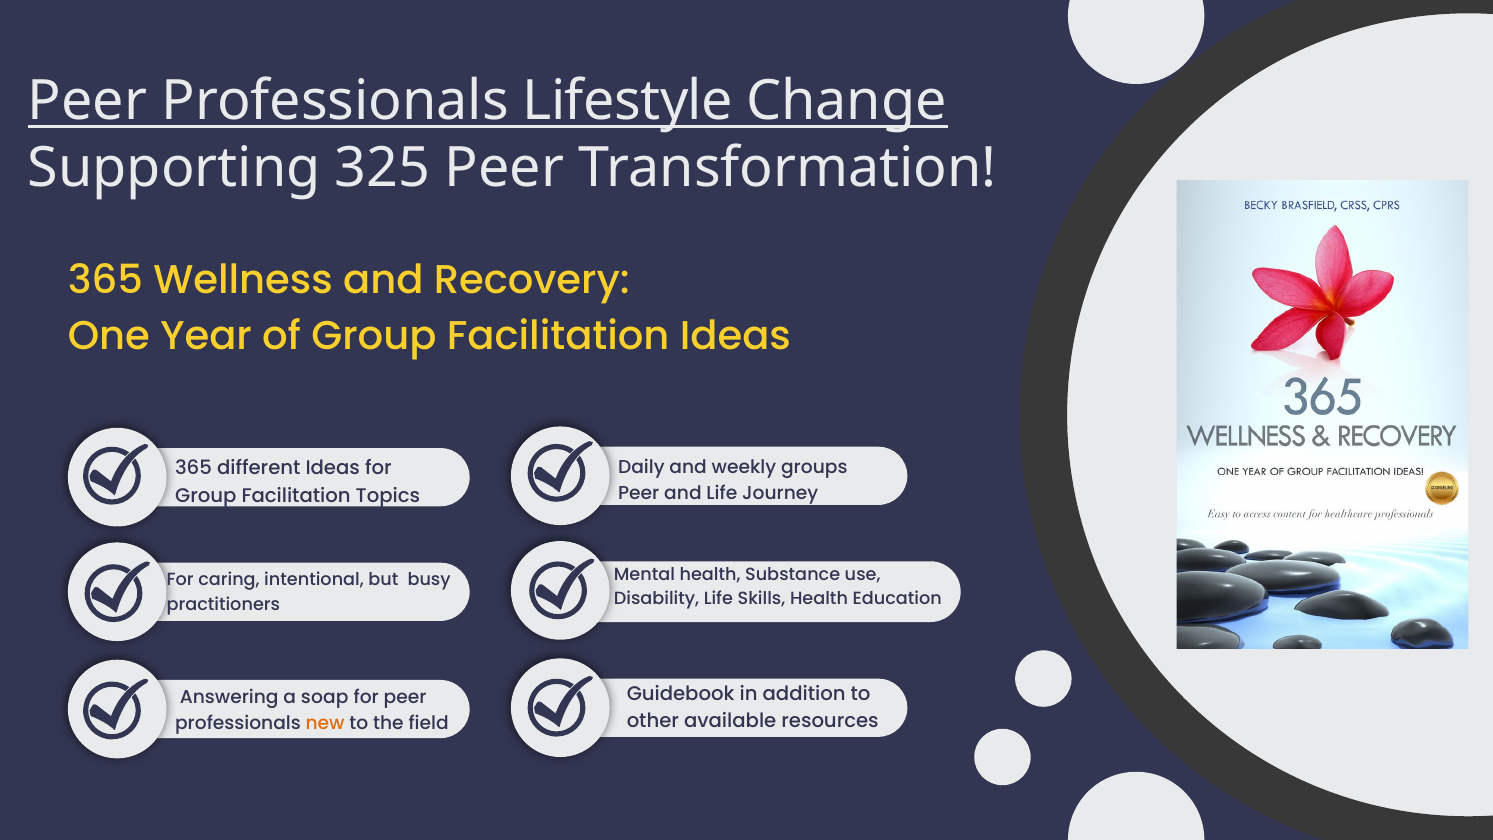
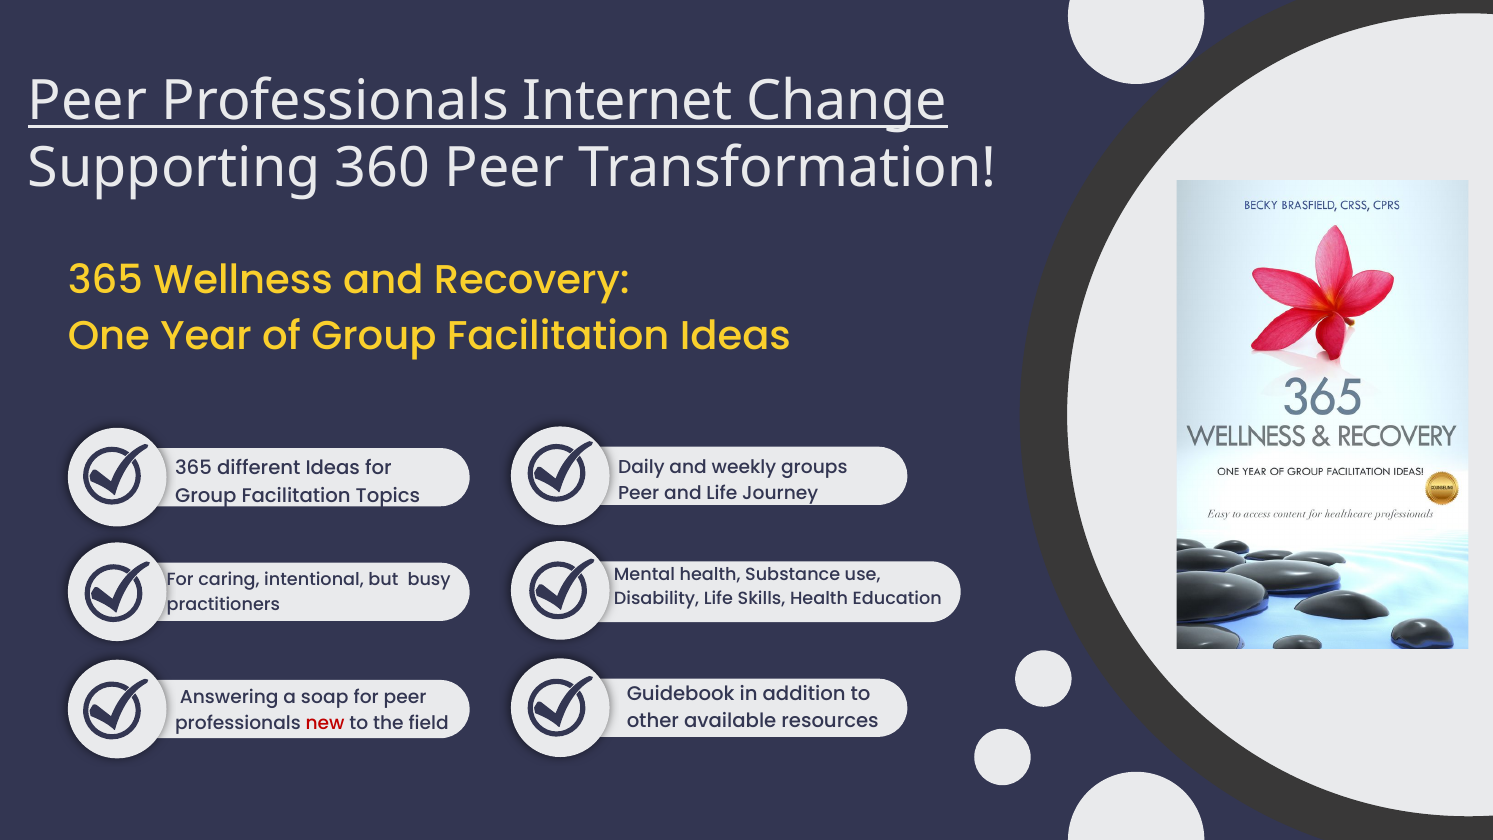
Lifestyle: Lifestyle -> Internet
325: 325 -> 360
new colour: orange -> red
